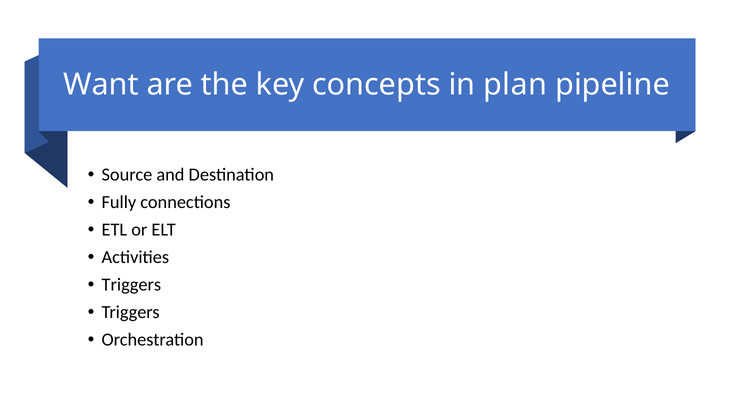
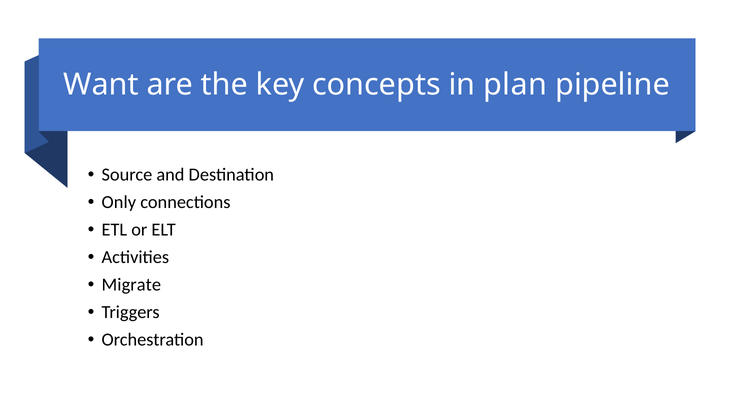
Fully: Fully -> Only
Triggers at (131, 285): Triggers -> Migrate
